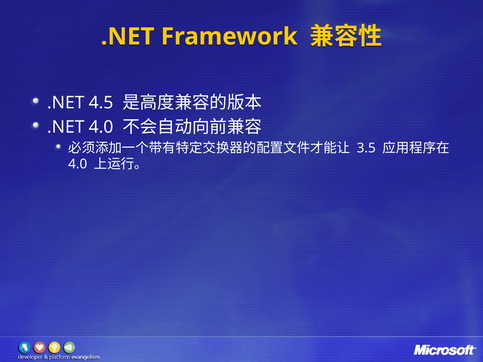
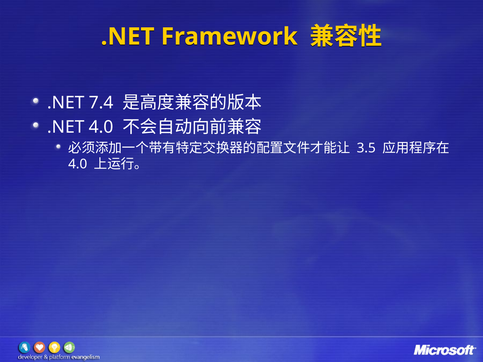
4.5: 4.5 -> 7.4
